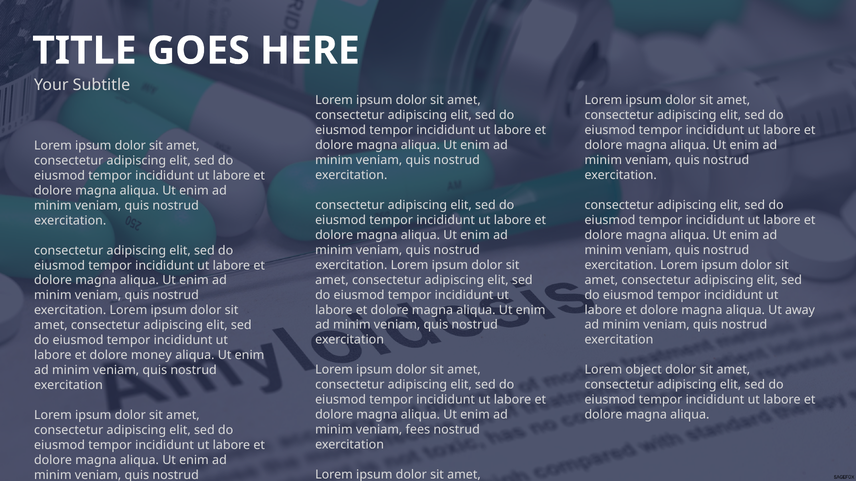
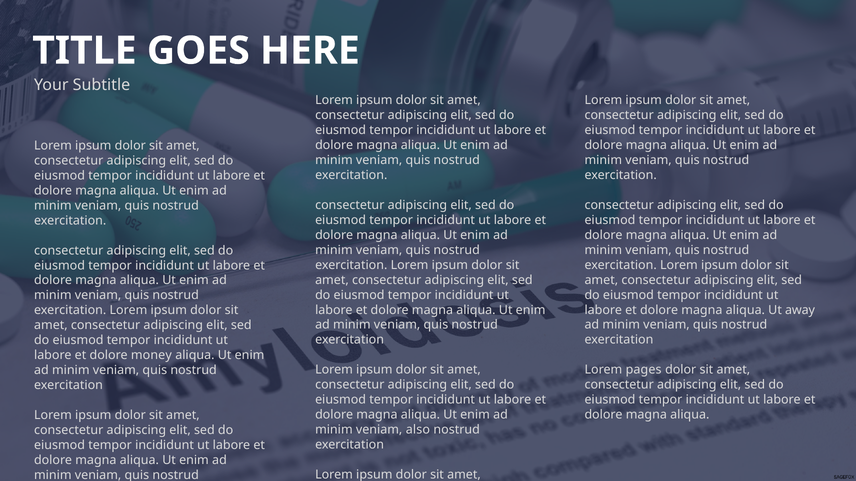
object: object -> pages
fees: fees -> also
